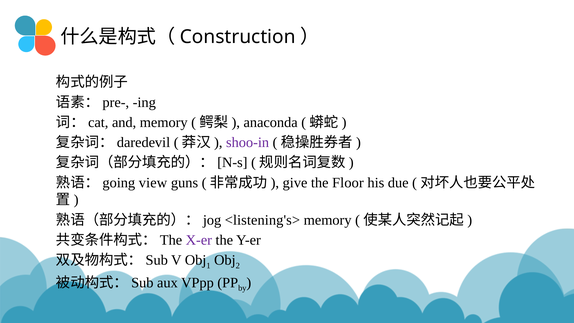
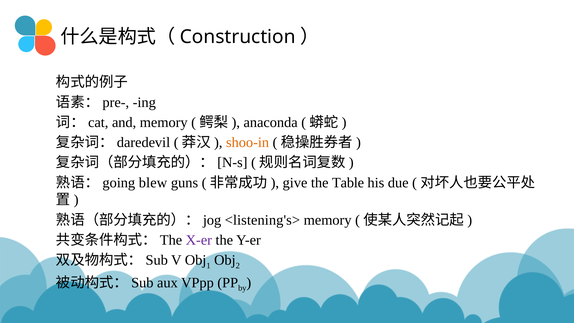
shoo-in colour: purple -> orange
view: view -> blew
Floor: Floor -> Table
